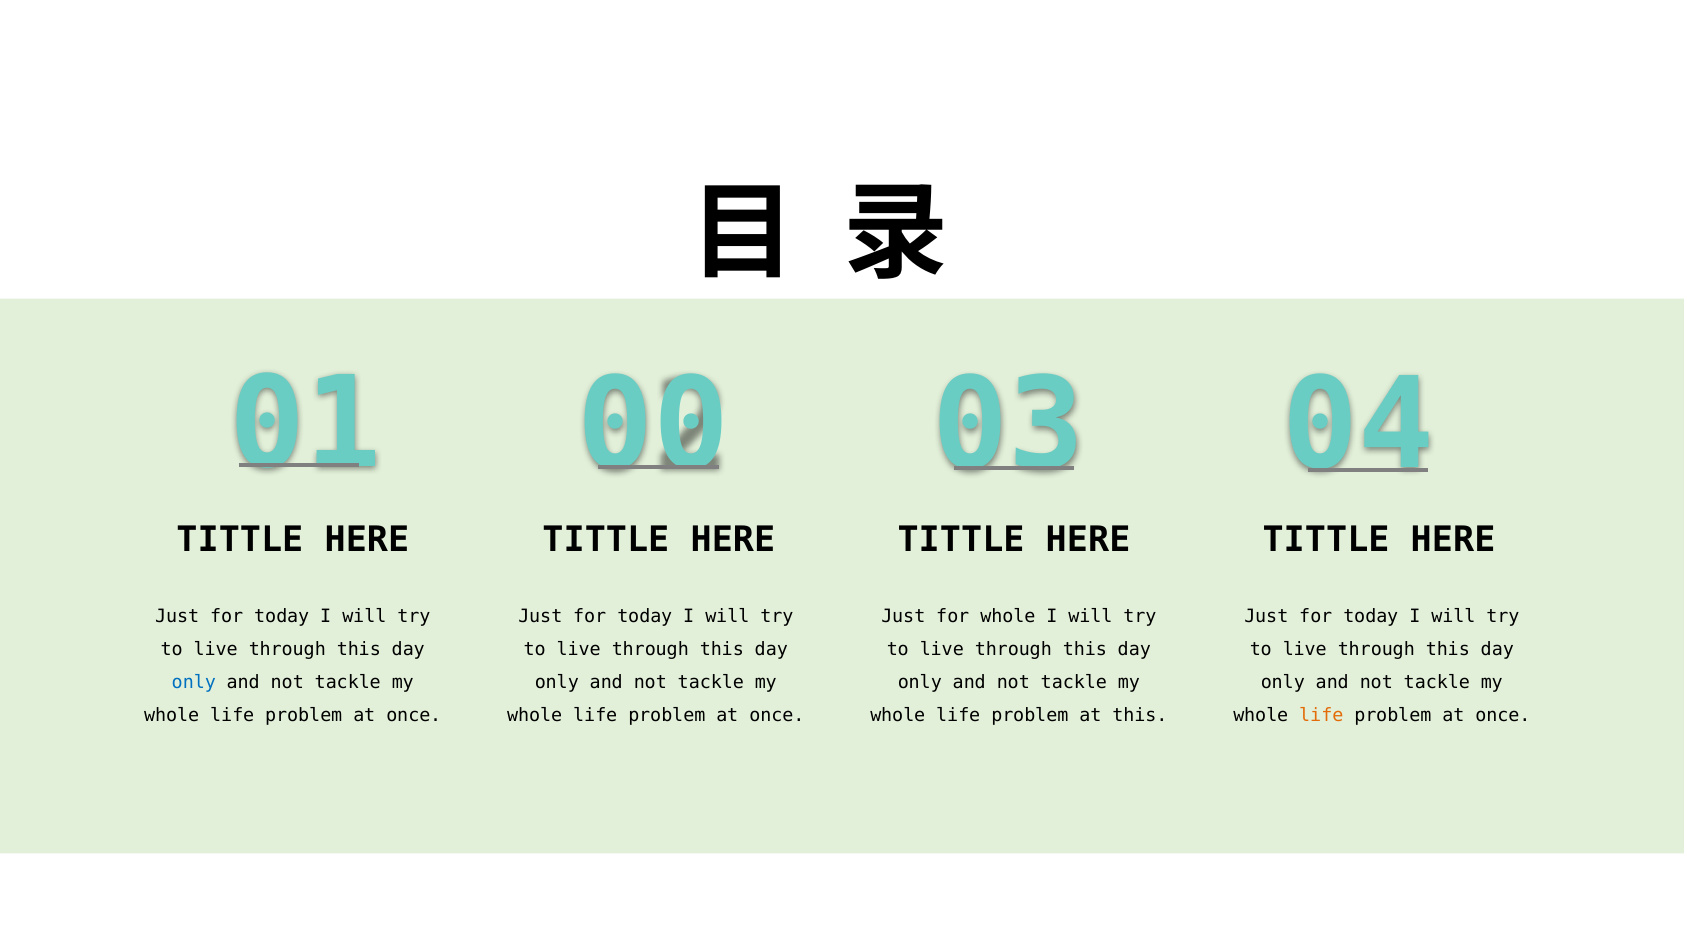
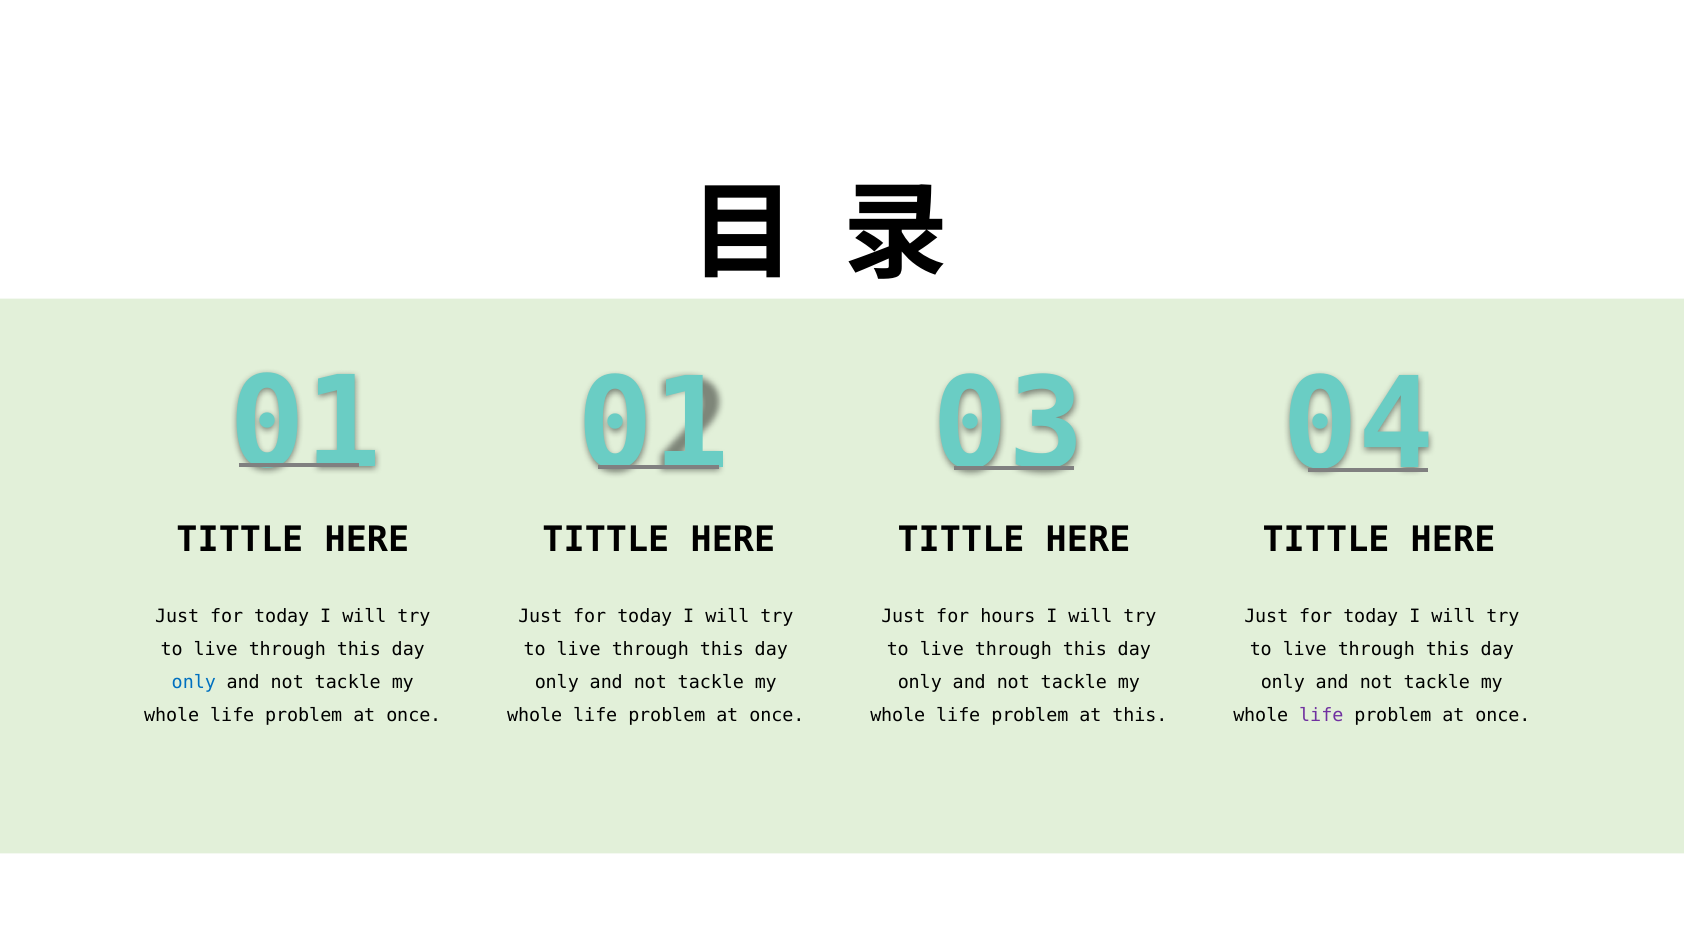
01 00: 00 -> 01
for whole: whole -> hours
life at (1321, 716) colour: orange -> purple
